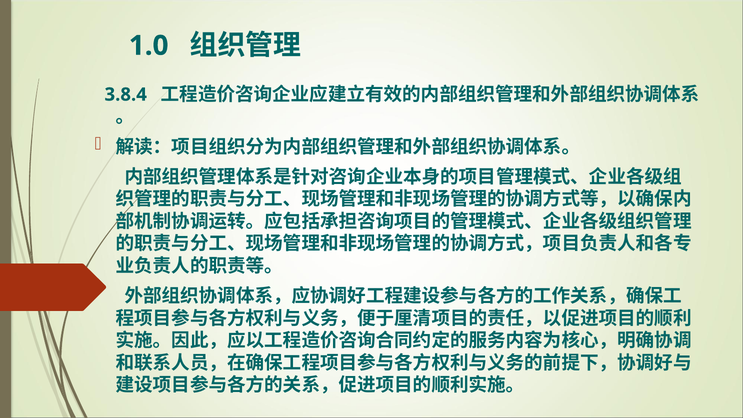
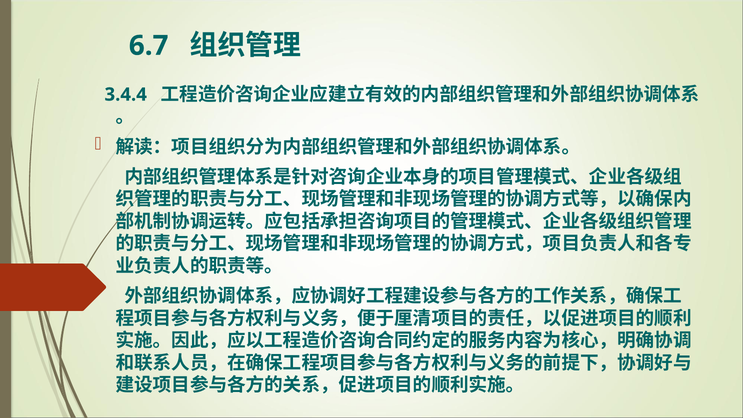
1.0: 1.0 -> 6.7
3.8.4: 3.8.4 -> 3.4.4
